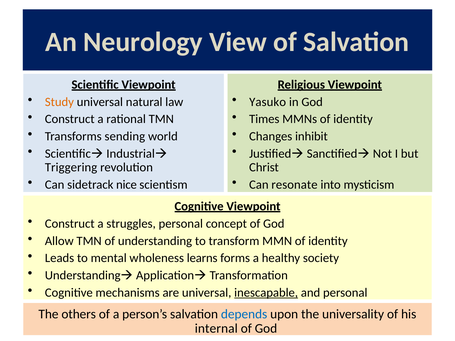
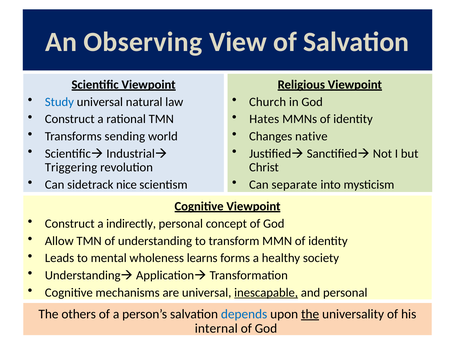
Neurology: Neurology -> Observing
Yasuko: Yasuko -> Church
Study colour: orange -> blue
Times: Times -> Hates
inhibit: inhibit -> native
resonate: resonate -> separate
struggles: struggles -> indirectly
the at (310, 314) underline: none -> present
